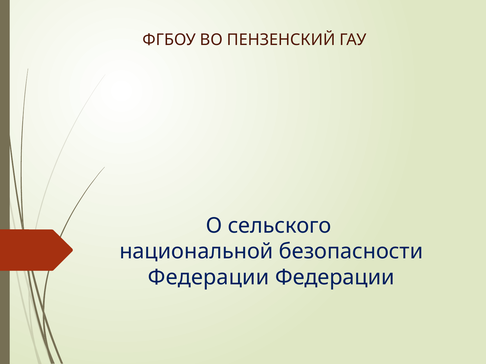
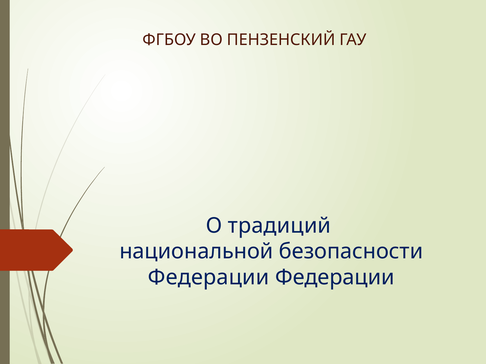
сельского: сельского -> традиций
